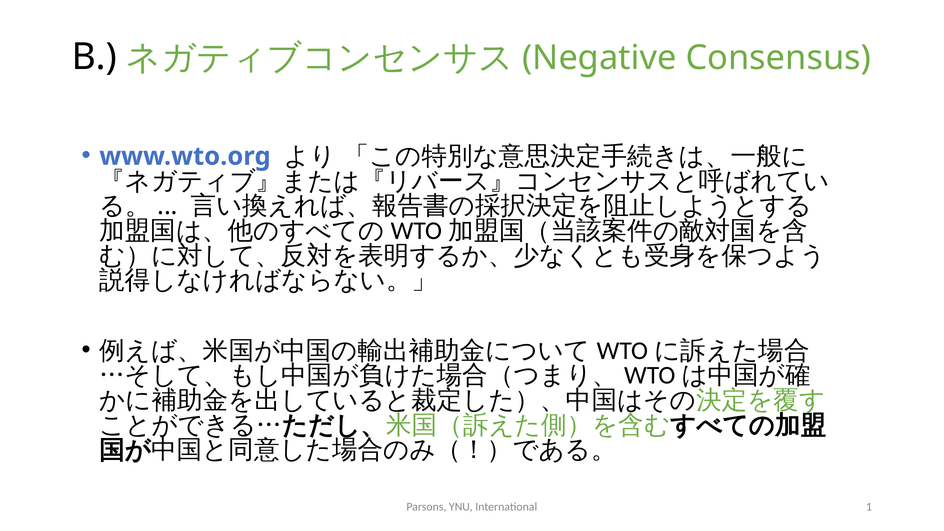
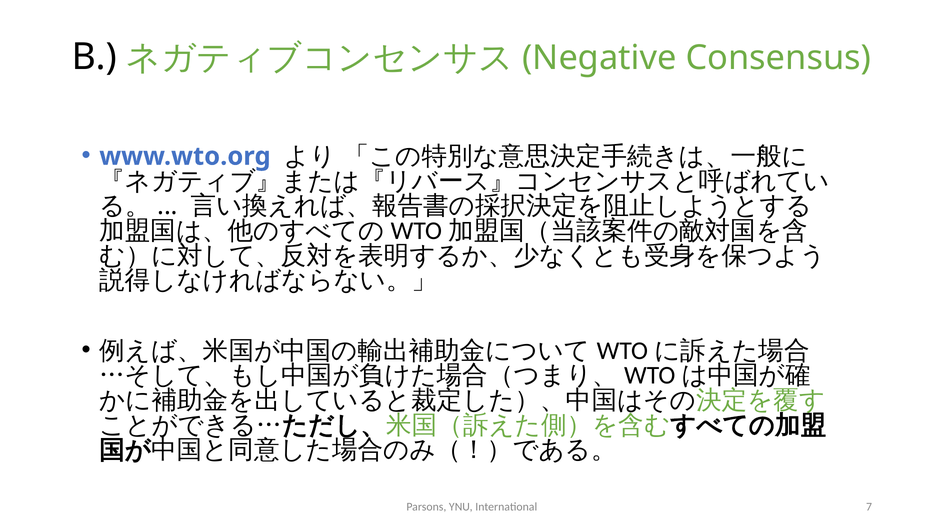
1: 1 -> 7
